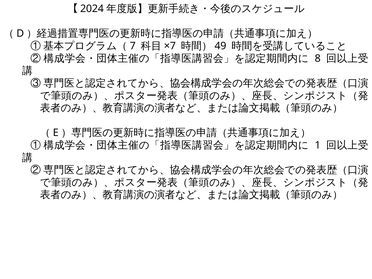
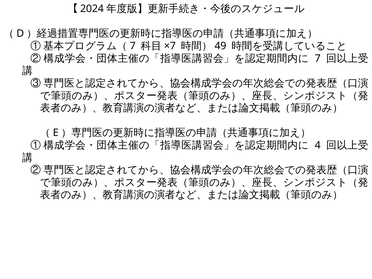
8: 8 -> 7
1: 1 -> 4
